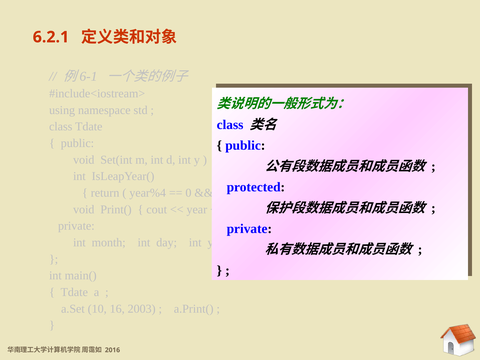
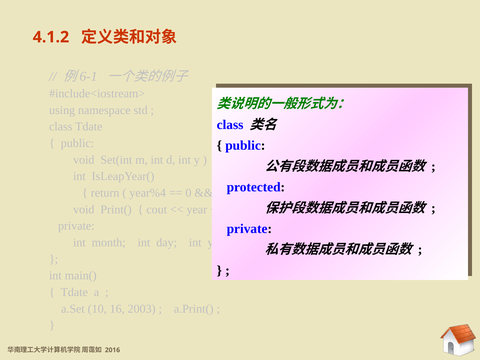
6.2.1: 6.2.1 -> 4.1.2
